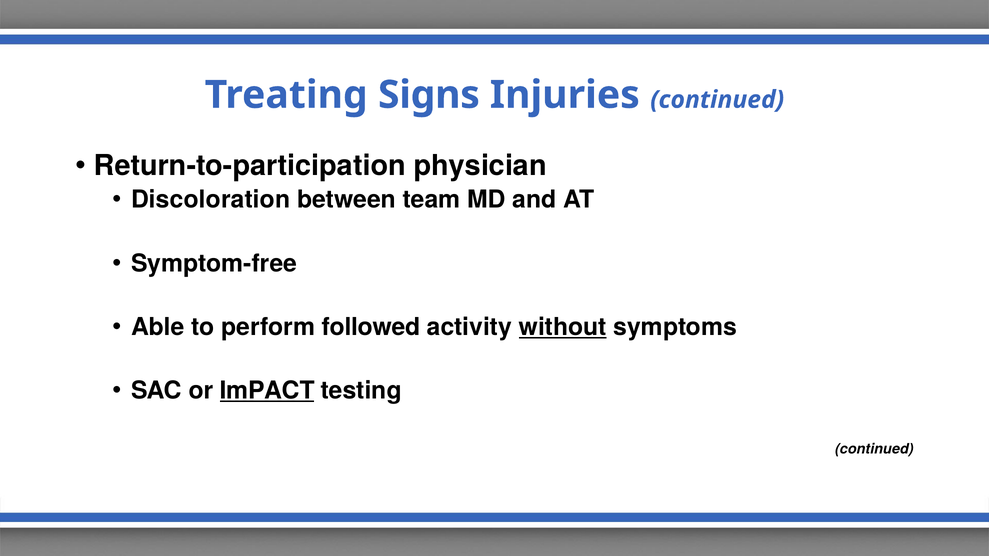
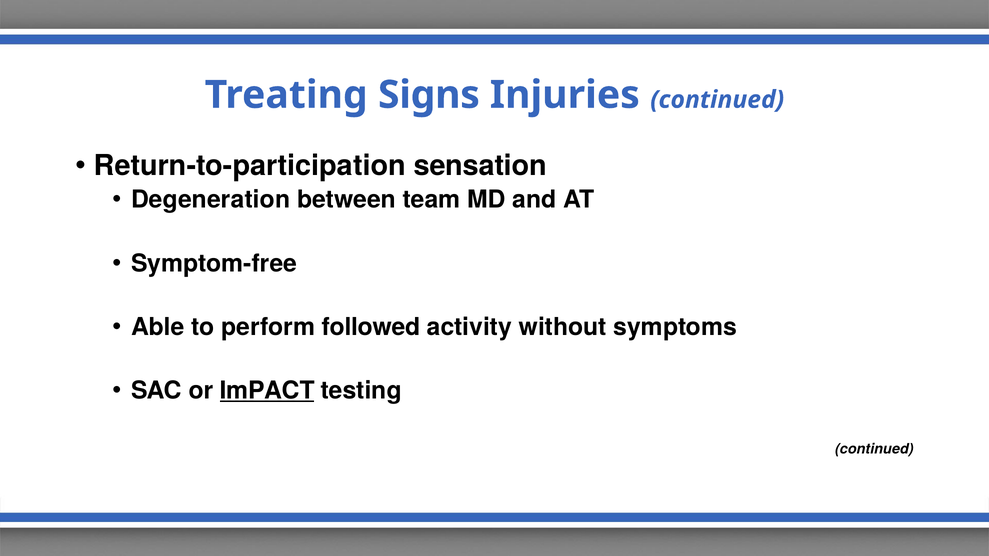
physician: physician -> sensation
Discoloration: Discoloration -> Degeneration
without underline: present -> none
